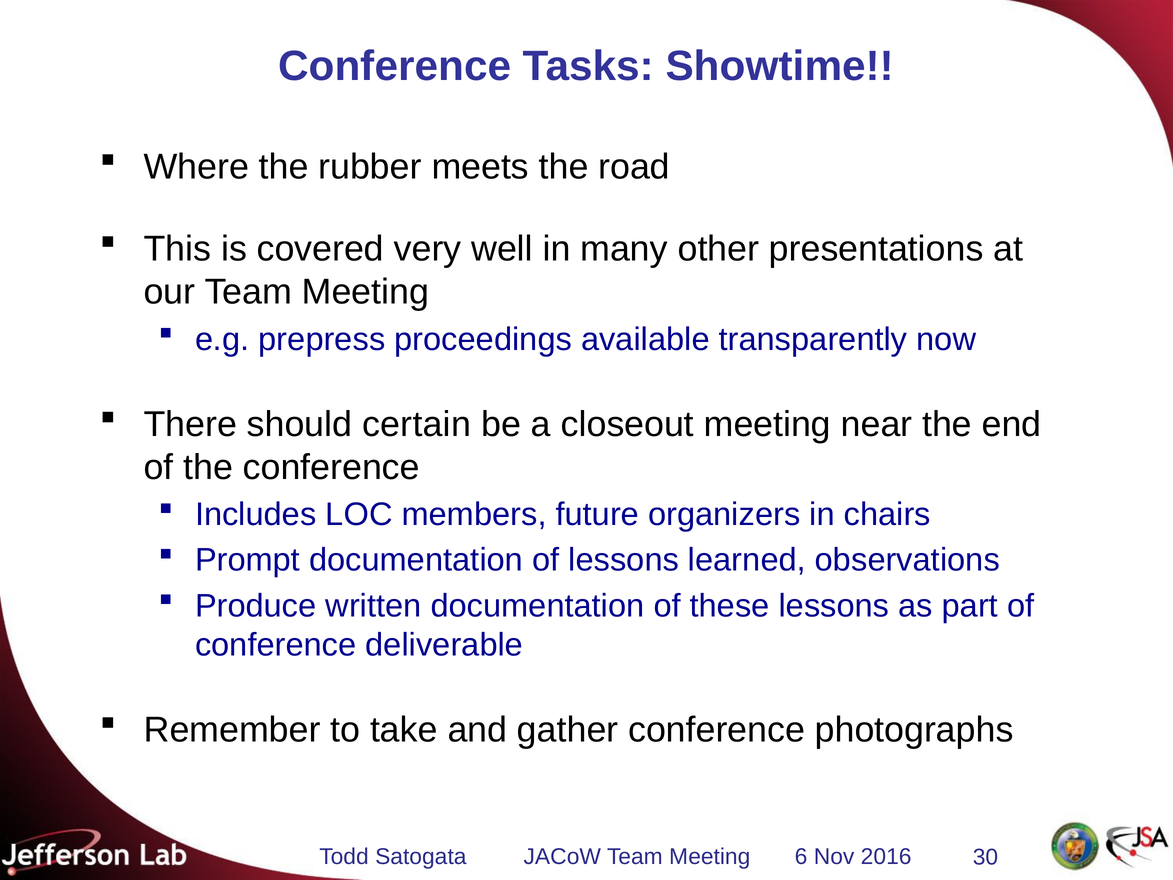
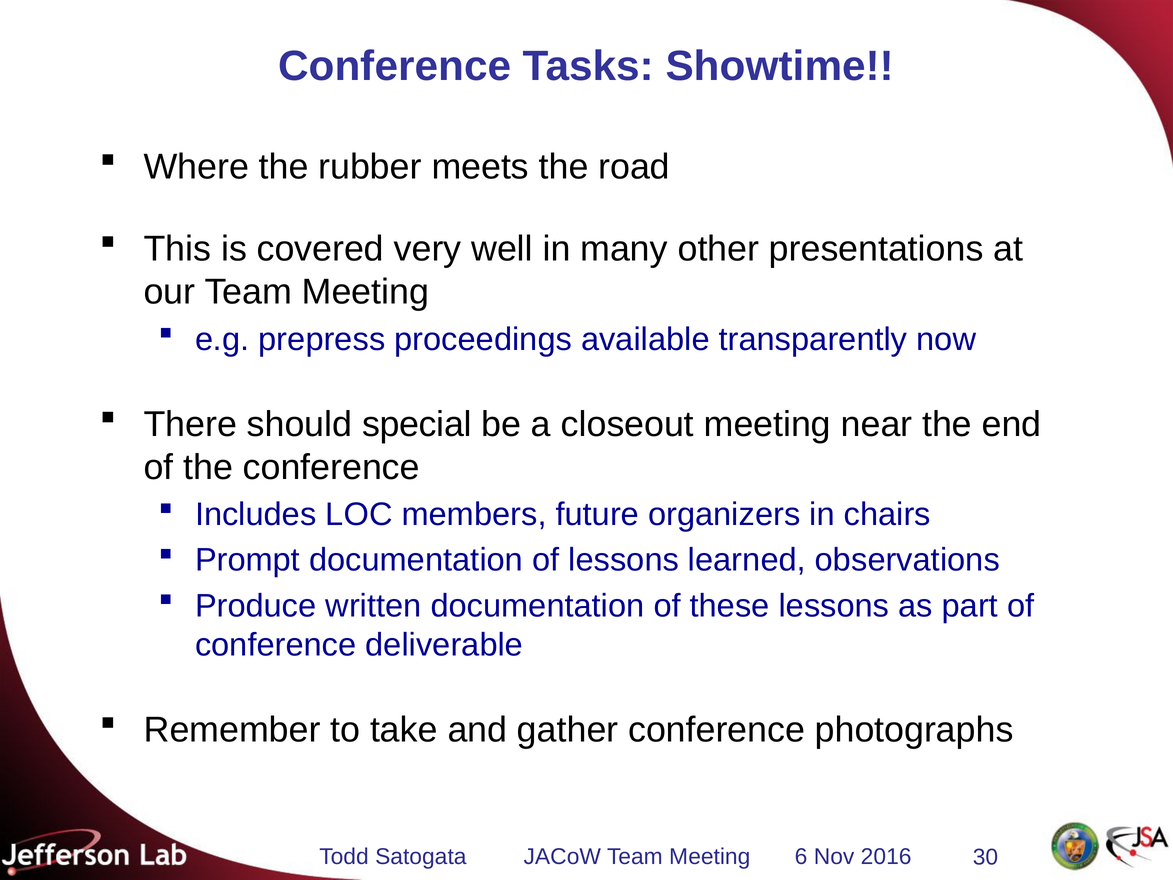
certain: certain -> special
